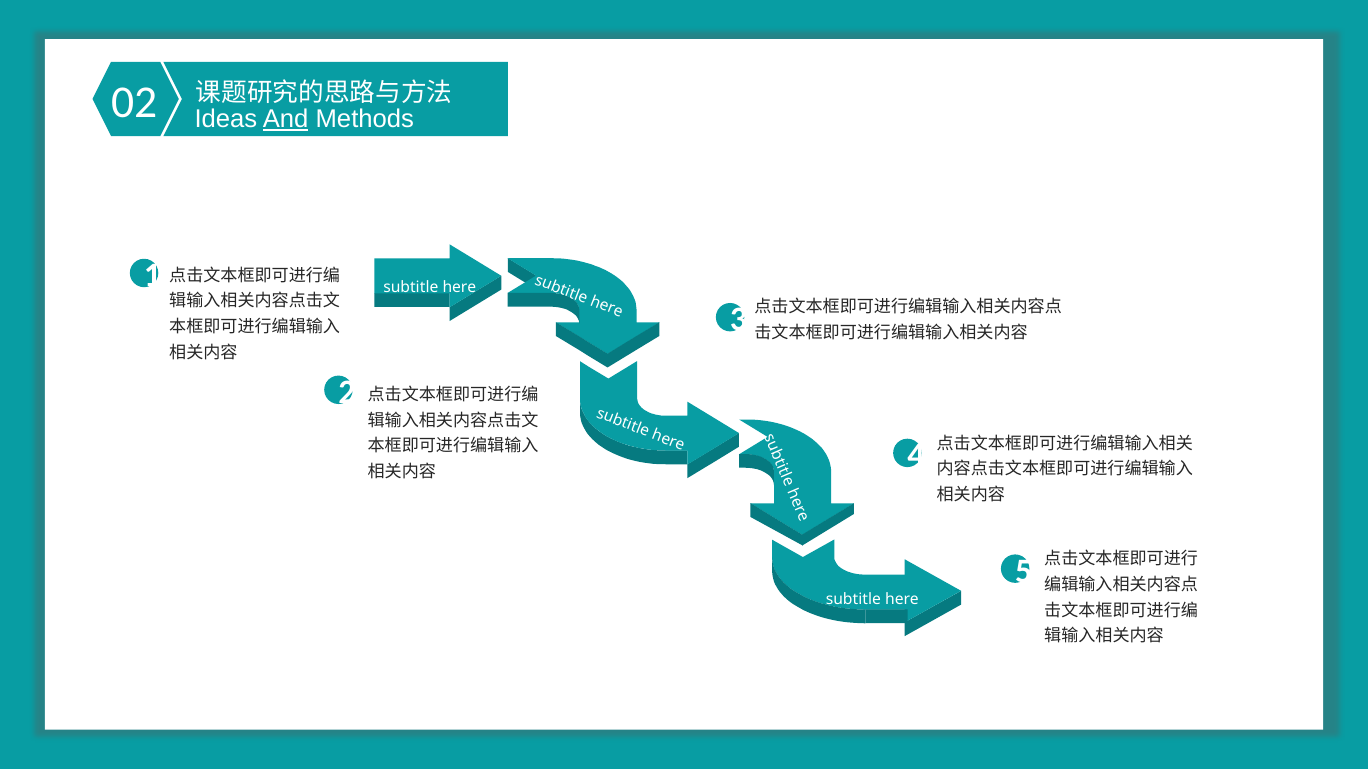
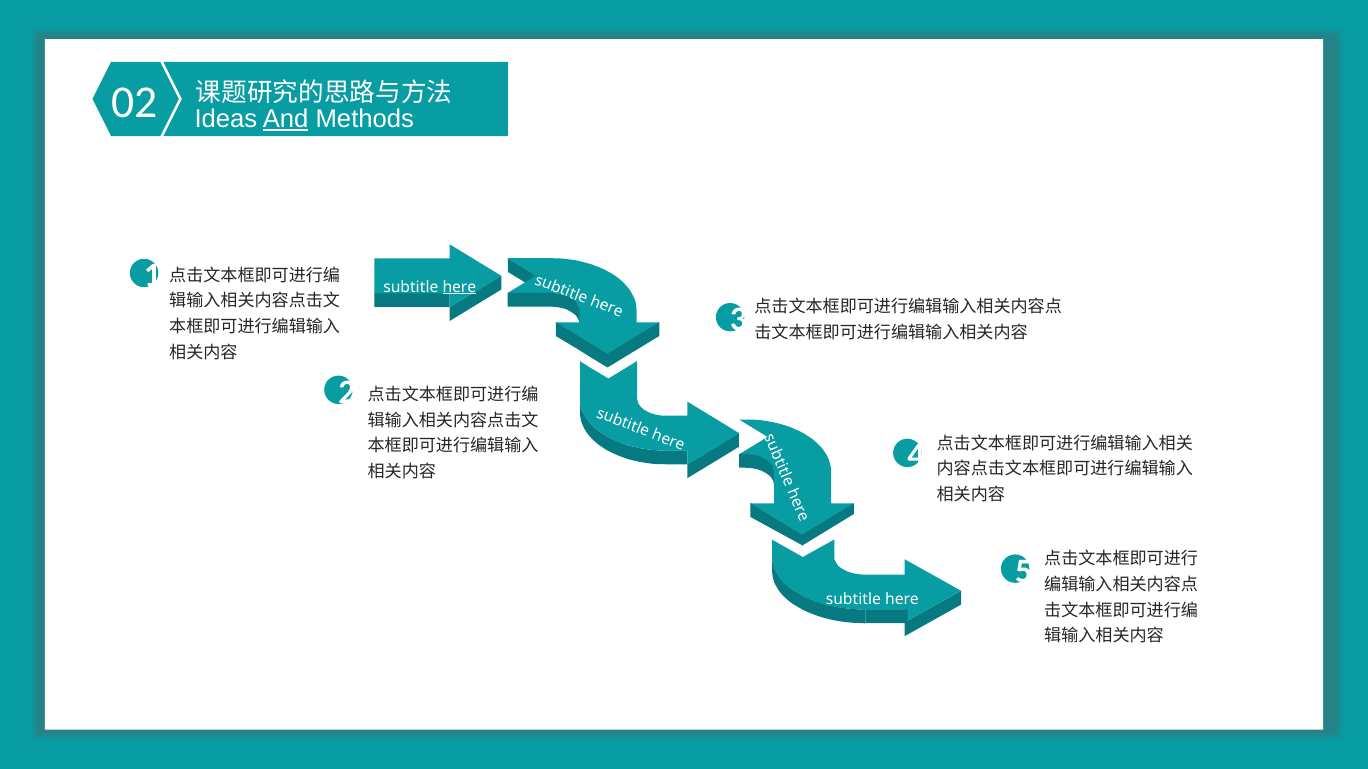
here at (459, 287) underline: none -> present
